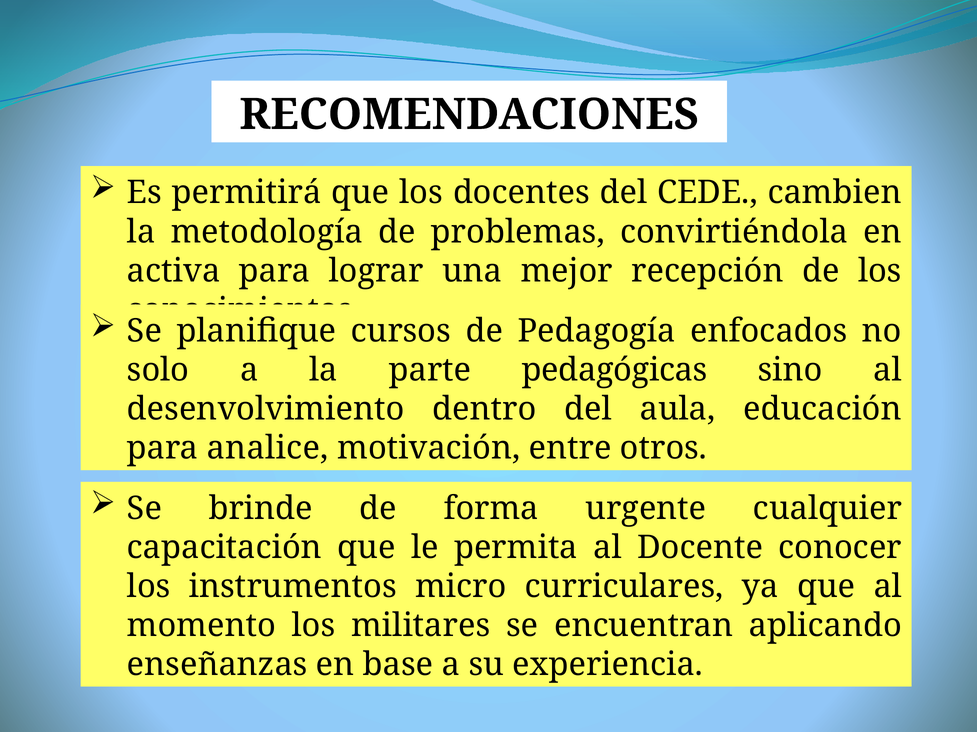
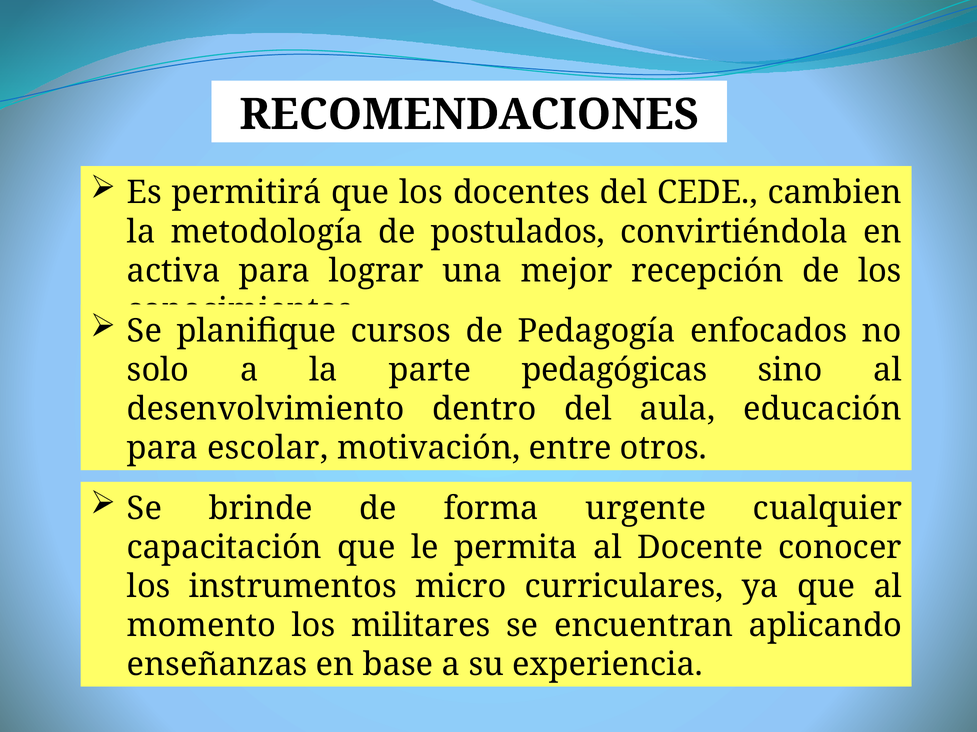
problemas: problemas -> postulados
analice: analice -> escolar
